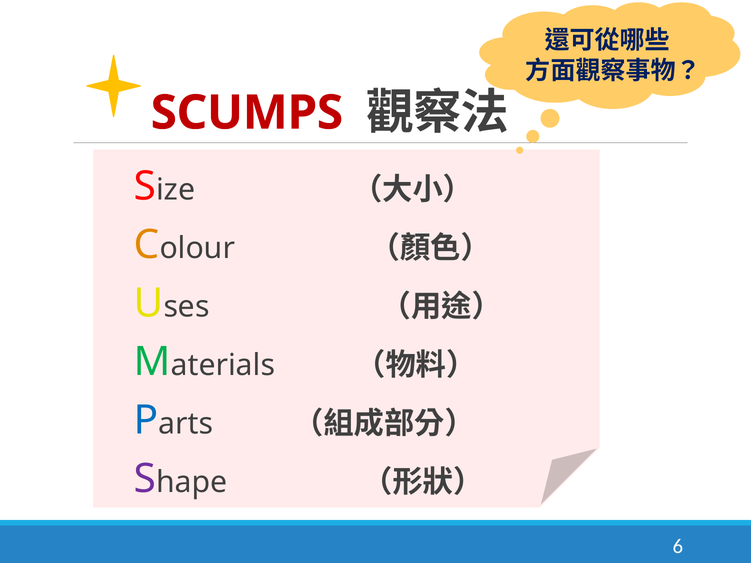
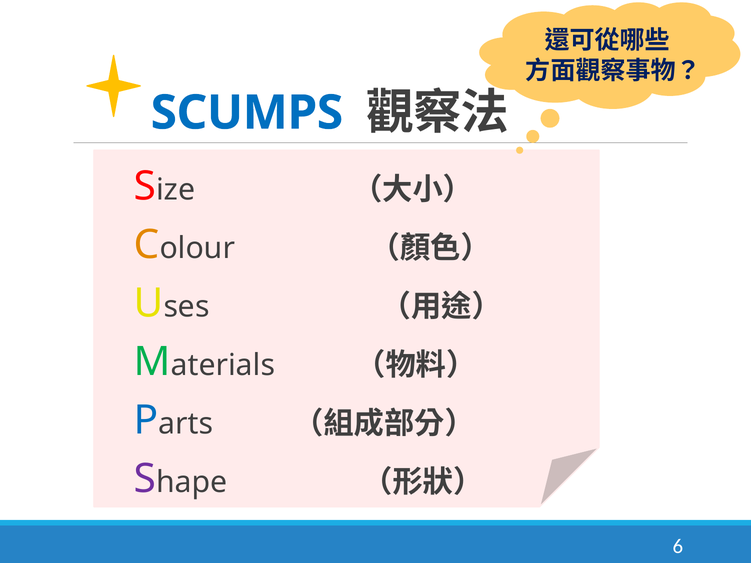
SCUMPS colour: red -> blue
